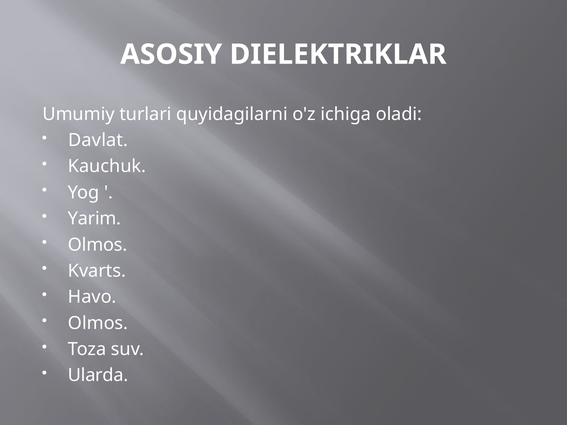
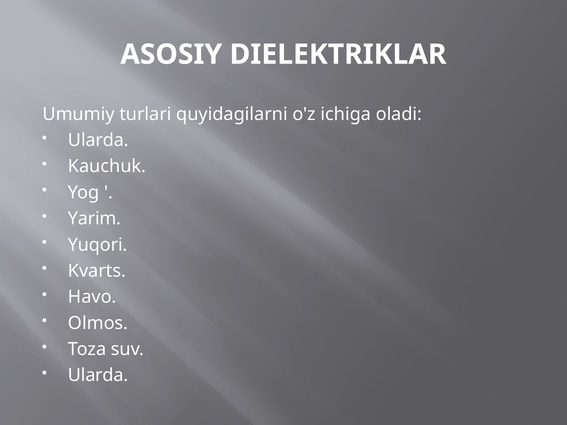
Davlat at (98, 140): Davlat -> Ularda
Olmos at (98, 245): Olmos -> Yuqori
